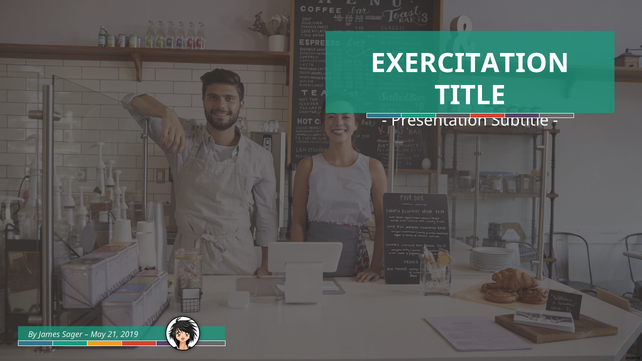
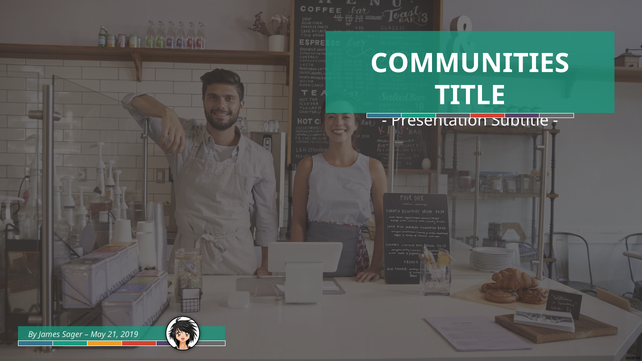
EXERCITATION: EXERCITATION -> COMMUNITIES
